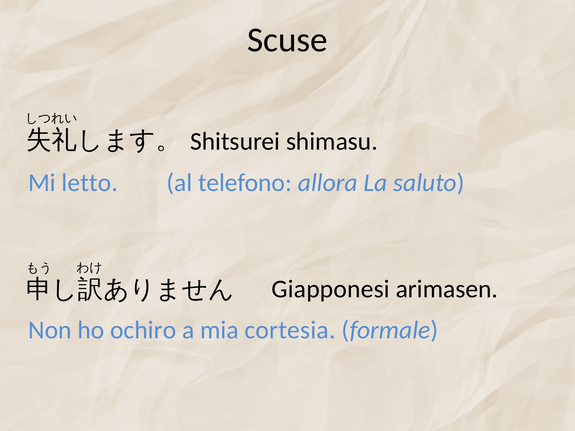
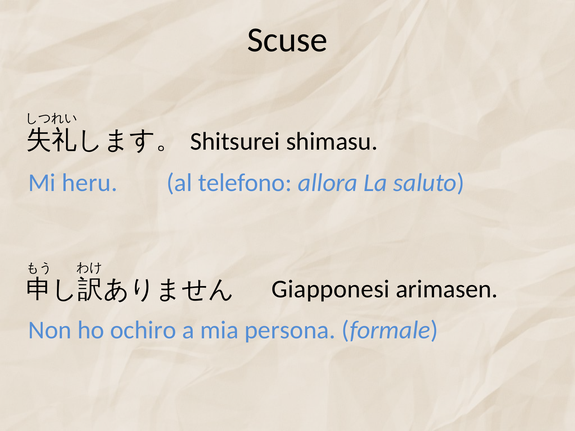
letto: letto -> heru
cortesia: cortesia -> persona
